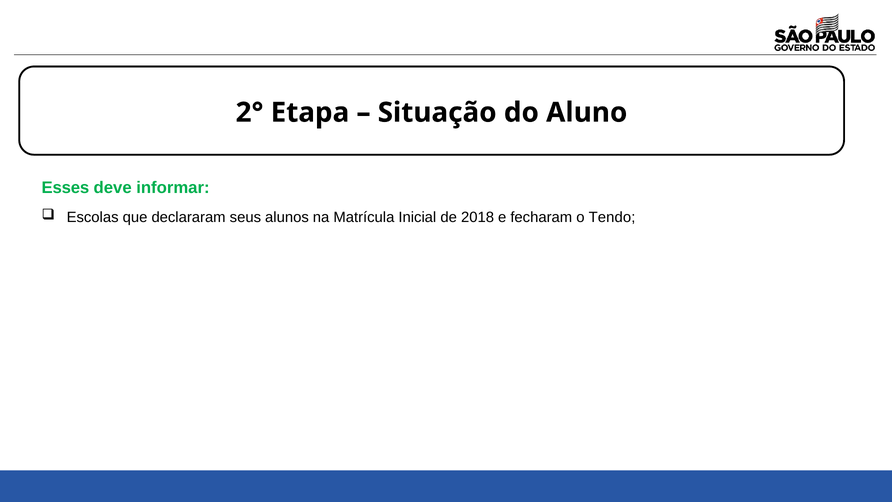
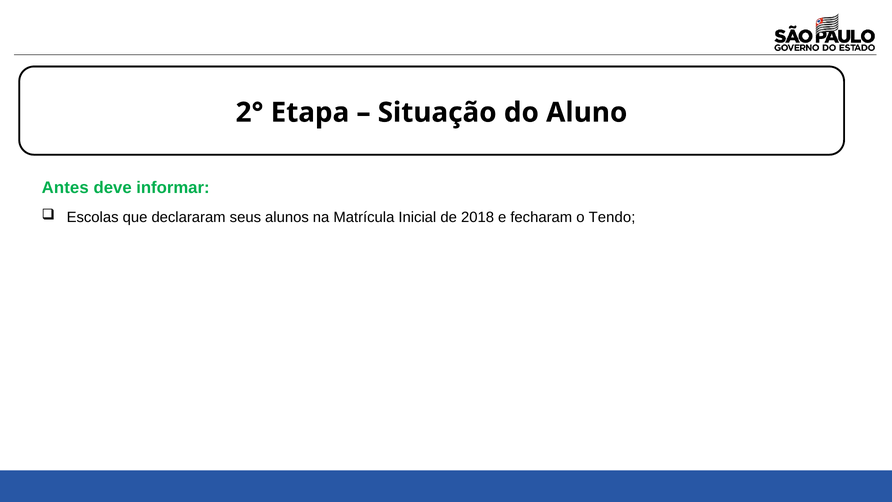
Esses: Esses -> Antes
